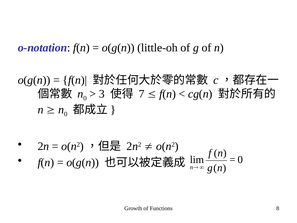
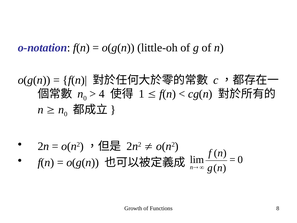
3: 3 -> 4
7: 7 -> 1
